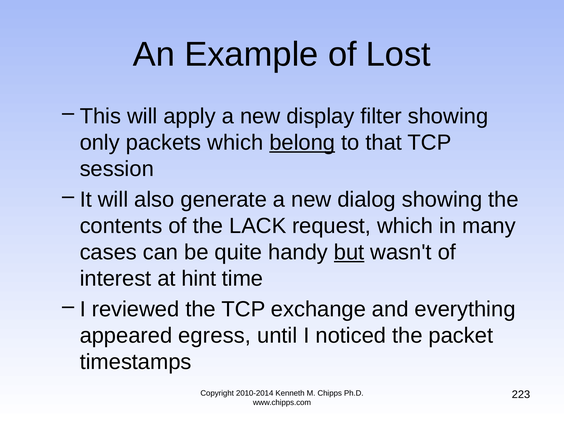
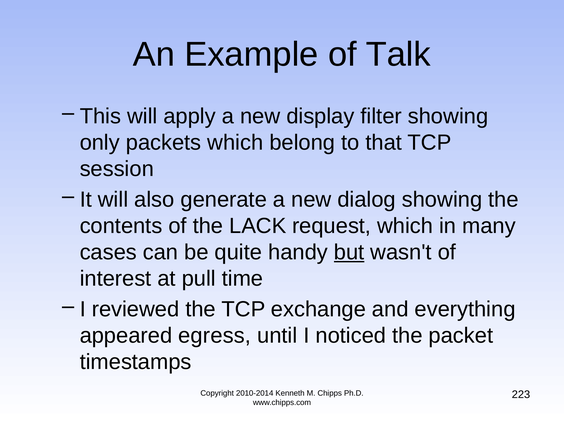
Lost: Lost -> Talk
belong underline: present -> none
hint: hint -> pull
